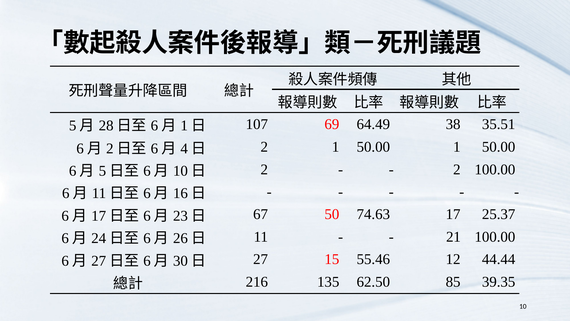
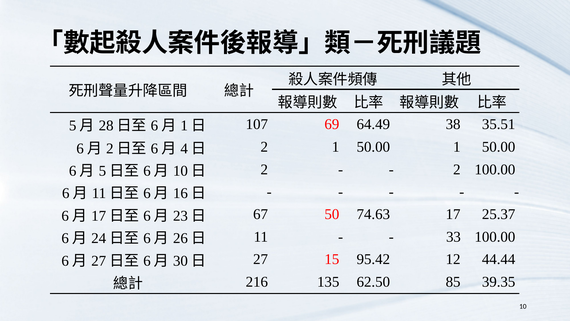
21: 21 -> 33
55.46: 55.46 -> 95.42
